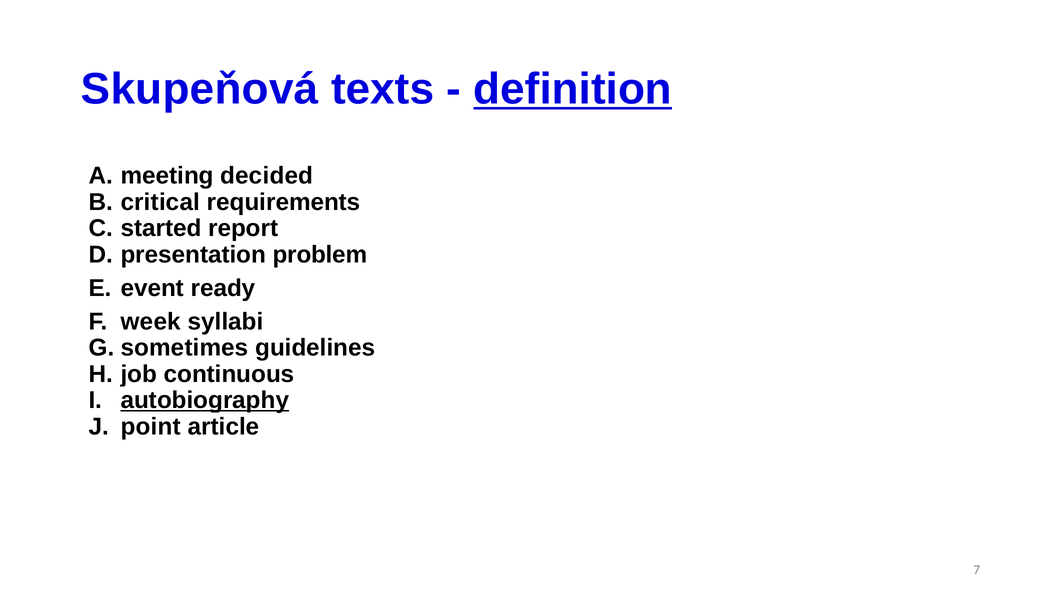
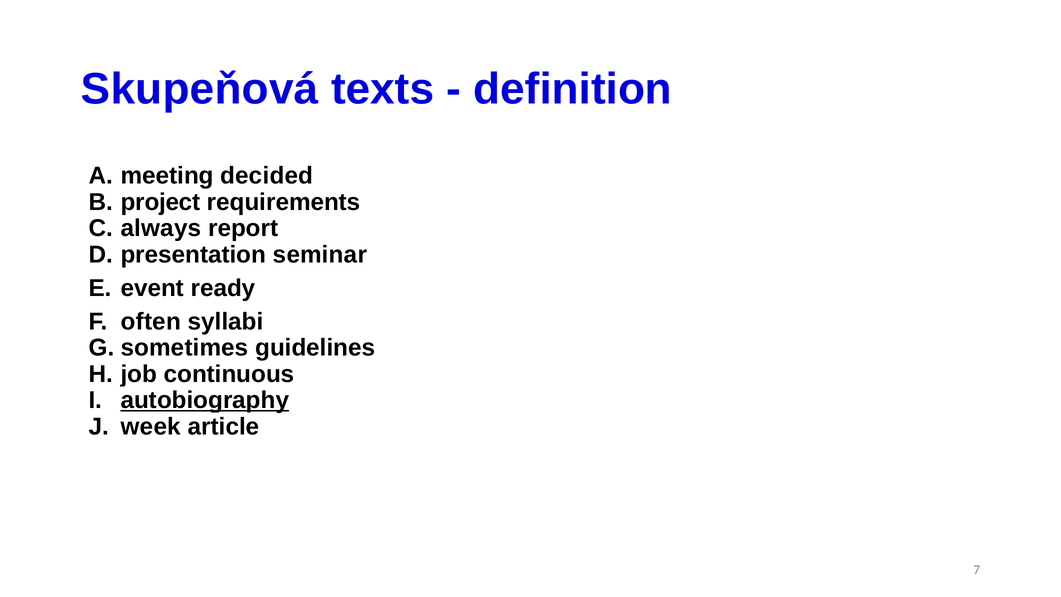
definition underline: present -> none
critical: critical -> project
started: started -> always
problem: problem -> seminar
week: week -> often
point: point -> week
